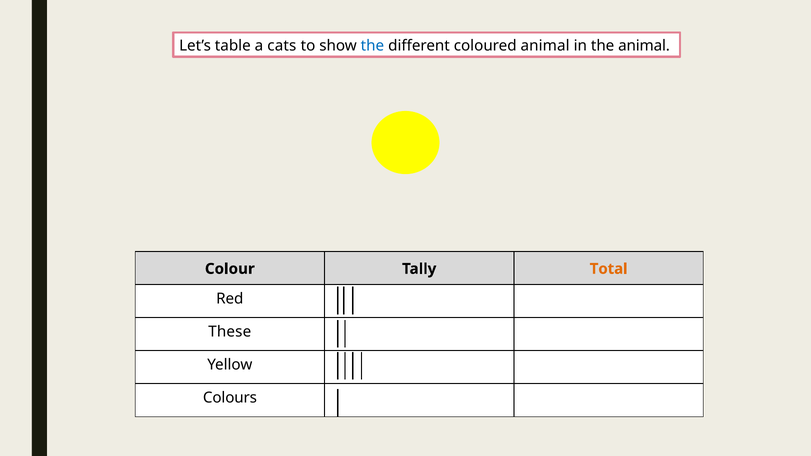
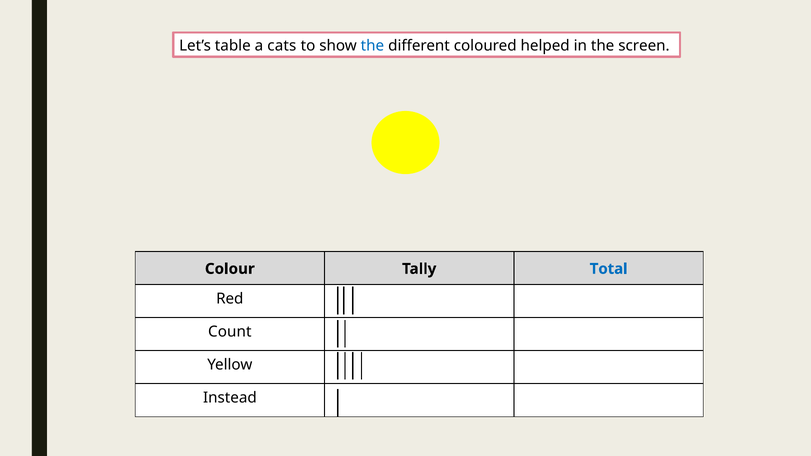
coloured animal: animal -> helped
the animal: animal -> screen
Total colour: orange -> blue
These: These -> Count
Colours: Colours -> Instead
